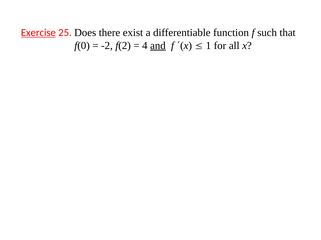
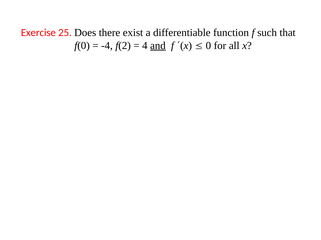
Exercise underline: present -> none
-2: -2 -> -4
1: 1 -> 0
